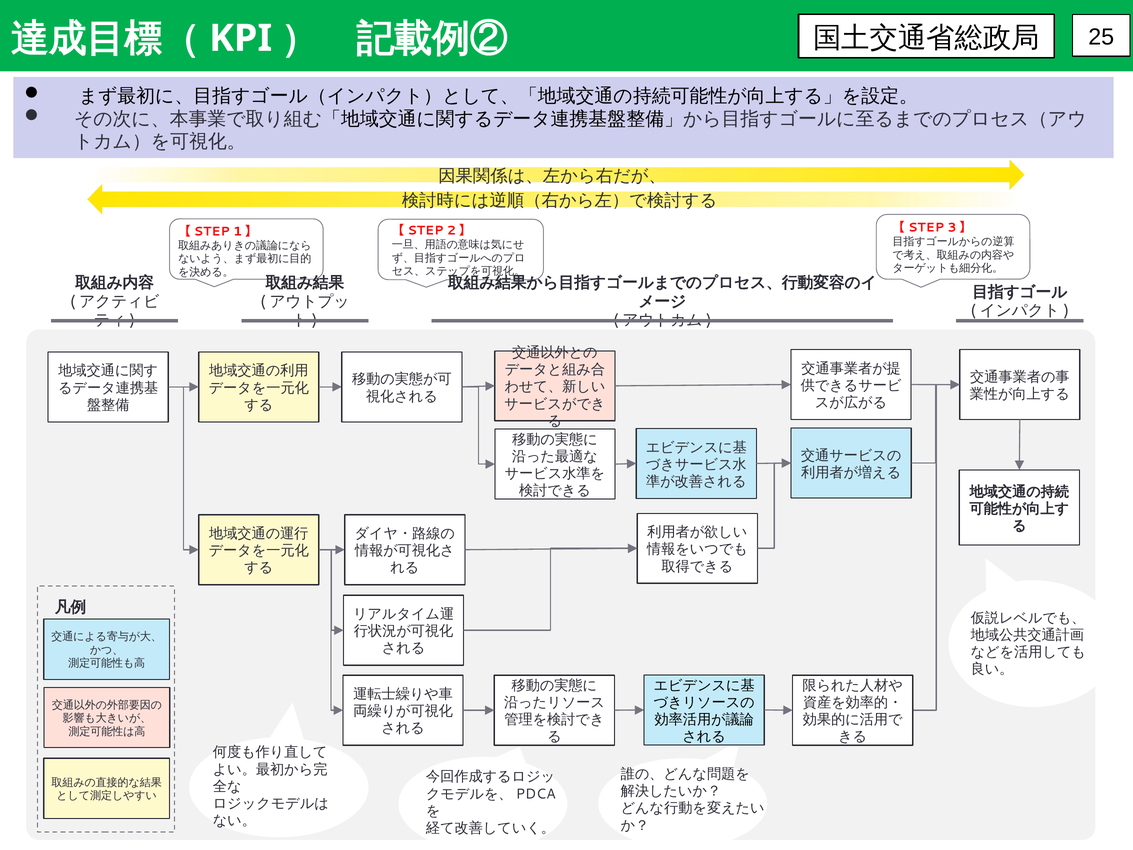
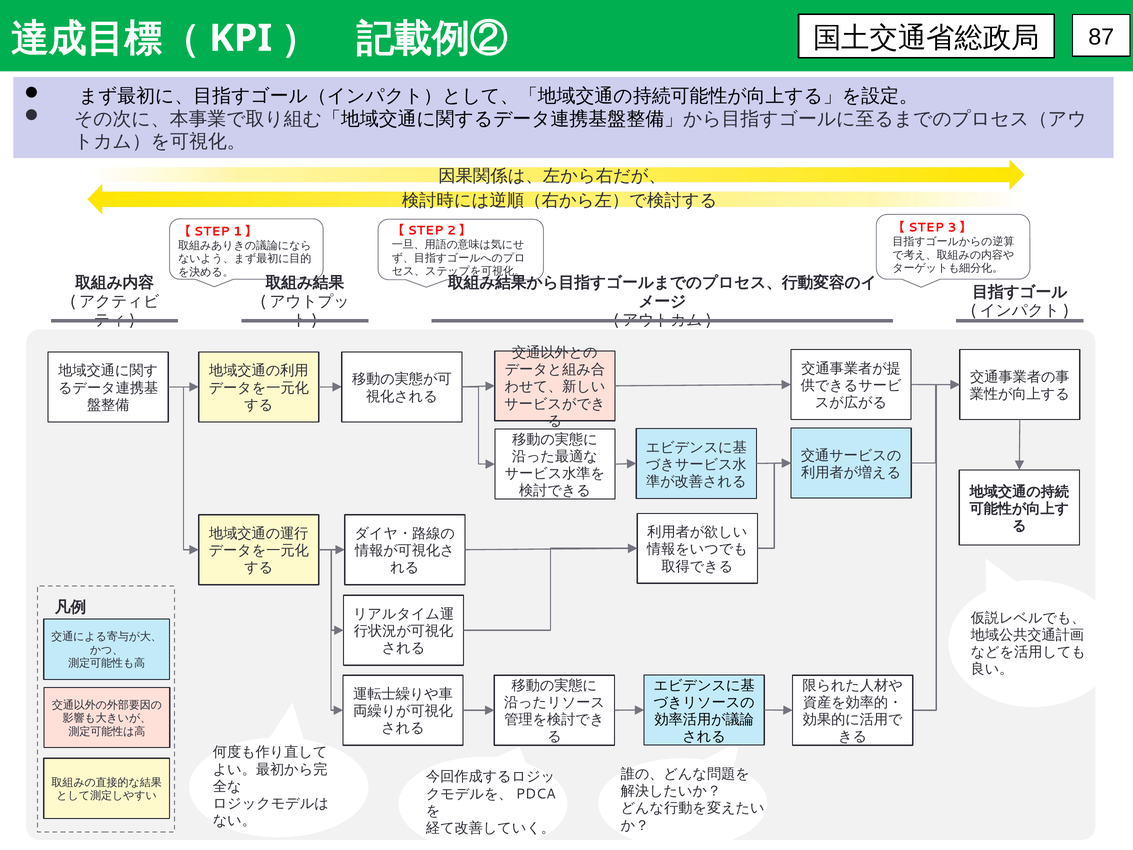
25: 25 -> 87
